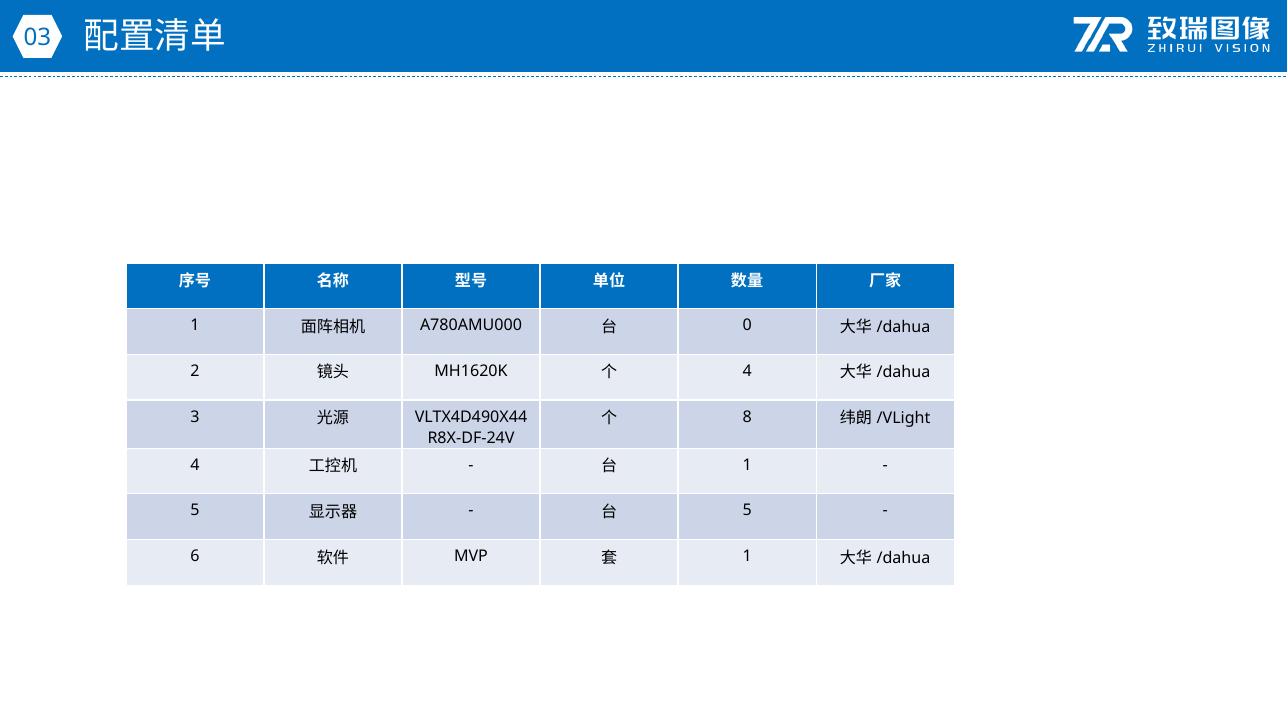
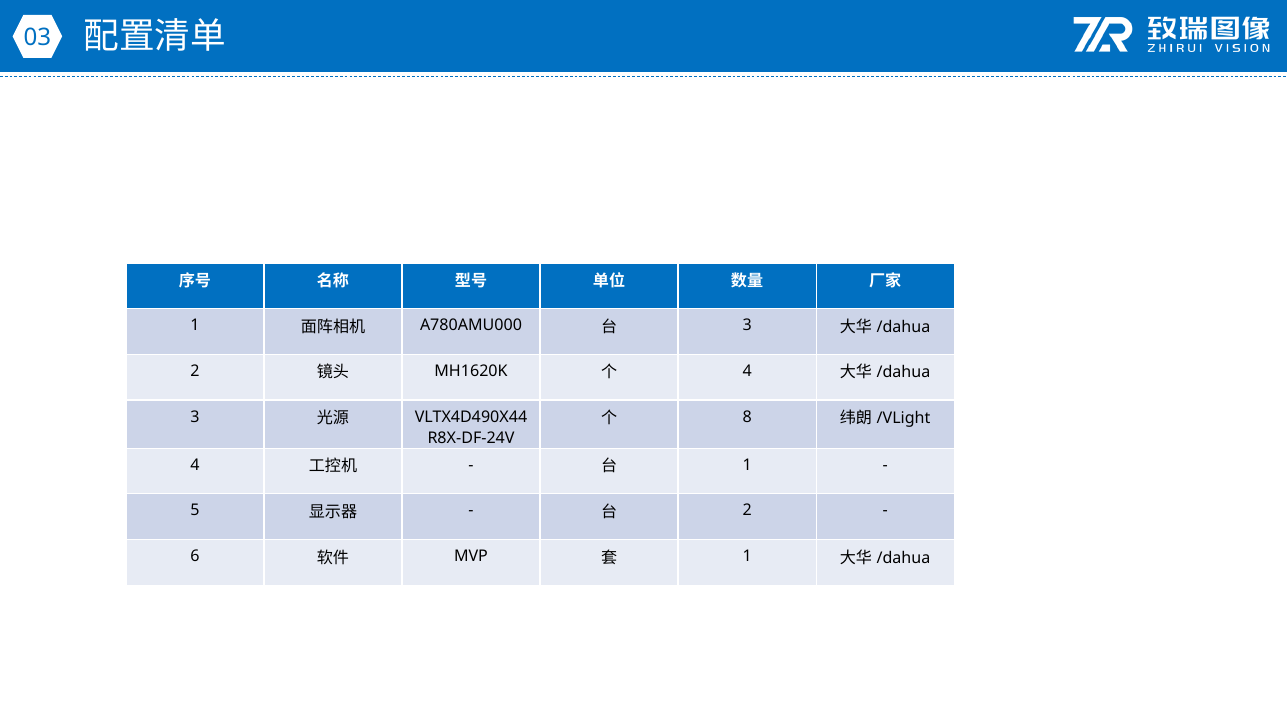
0 at (747, 325): 0 -> 3
5 at (747, 511): 5 -> 2
